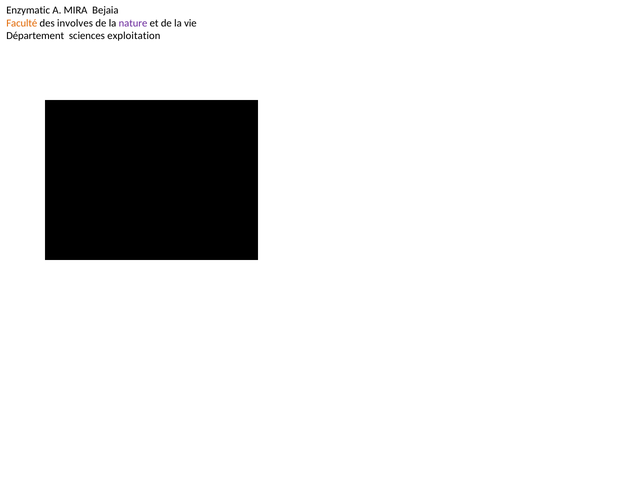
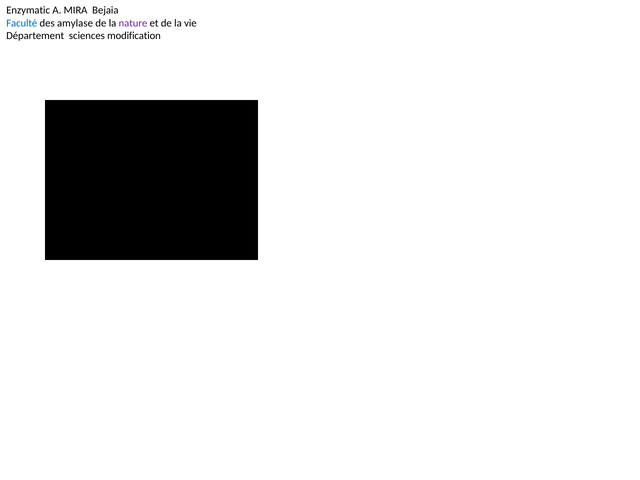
Faculté colour: orange -> blue
involves: involves -> amylase
exploitation: exploitation -> modification
